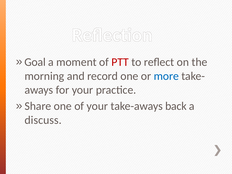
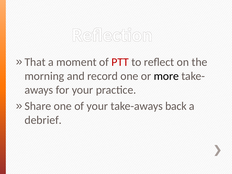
Goal: Goal -> That
more colour: blue -> black
discuss: discuss -> debrief
